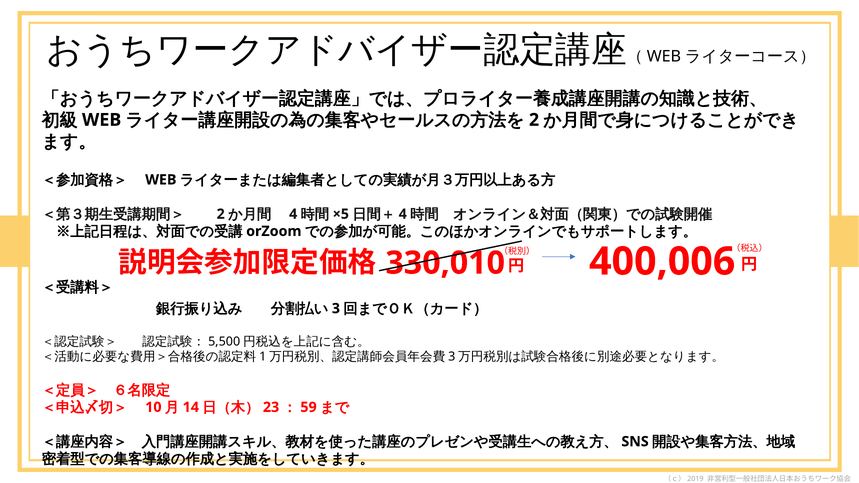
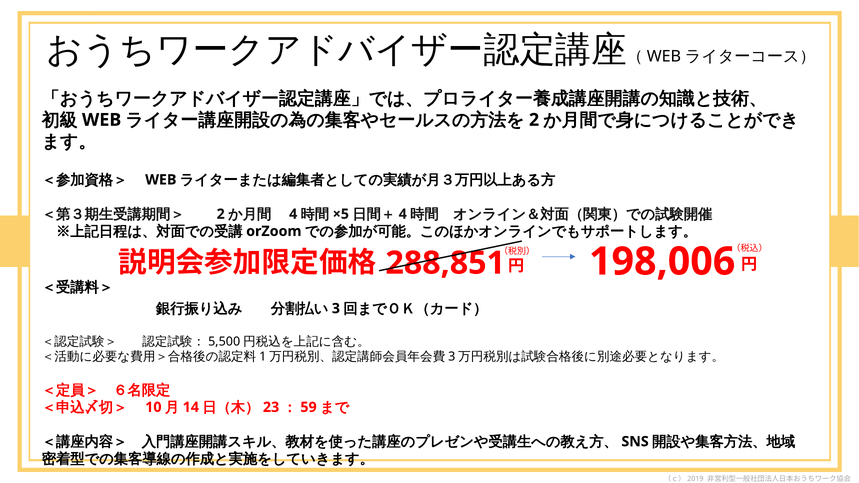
400,006: 400,006 -> 198,006
330,010: 330,010 -> 288,851
